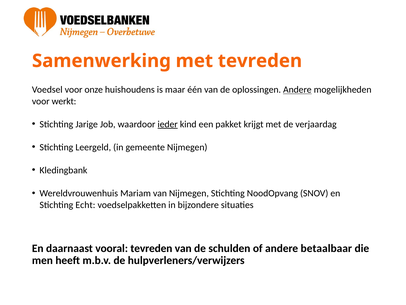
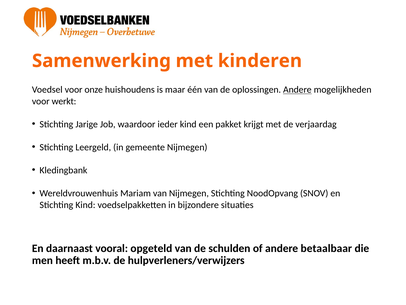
met tevreden: tevreden -> kinderen
ieder underline: present -> none
Stichting Echt: Echt -> Kind
vooral tevreden: tevreden -> opgeteld
